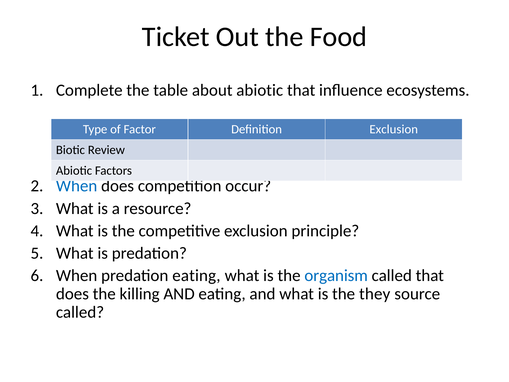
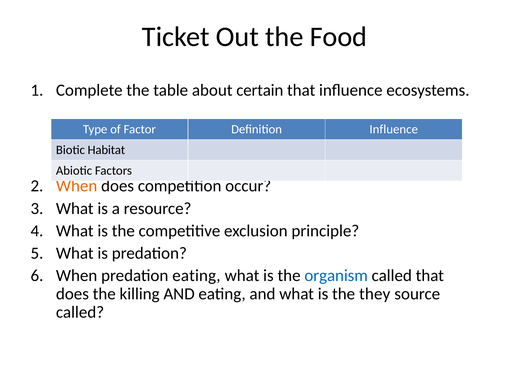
about abiotic: abiotic -> certain
Definition Exclusion: Exclusion -> Influence
Review: Review -> Habitat
When at (77, 186) colour: blue -> orange
